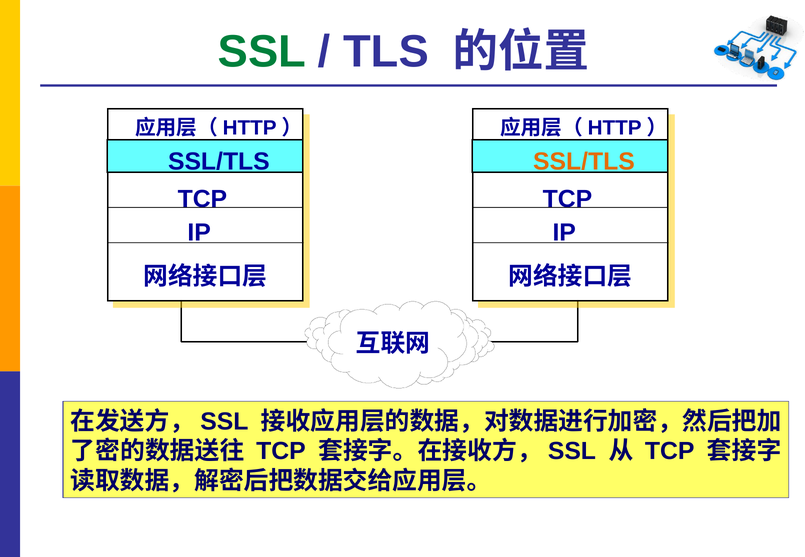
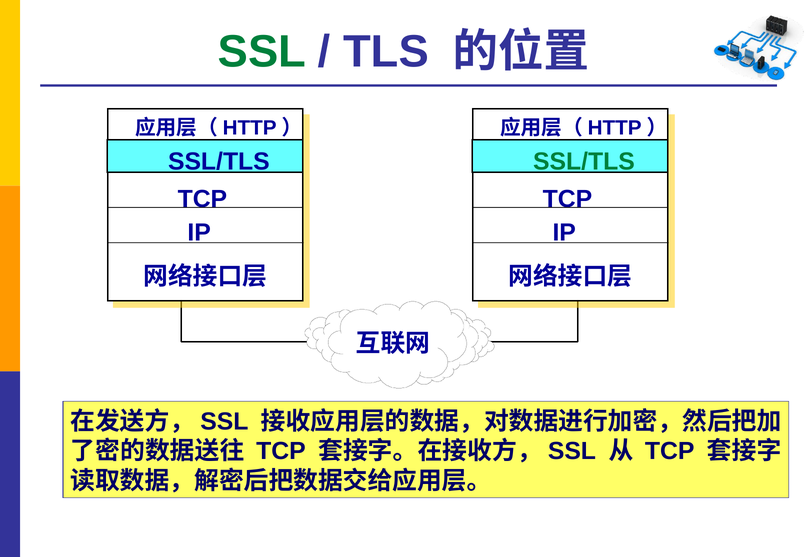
SSL/TLS at (584, 162) colour: orange -> green
